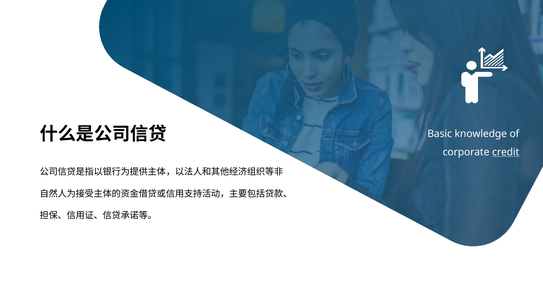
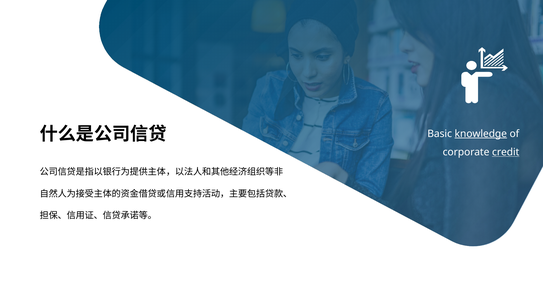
knowledge underline: none -> present
